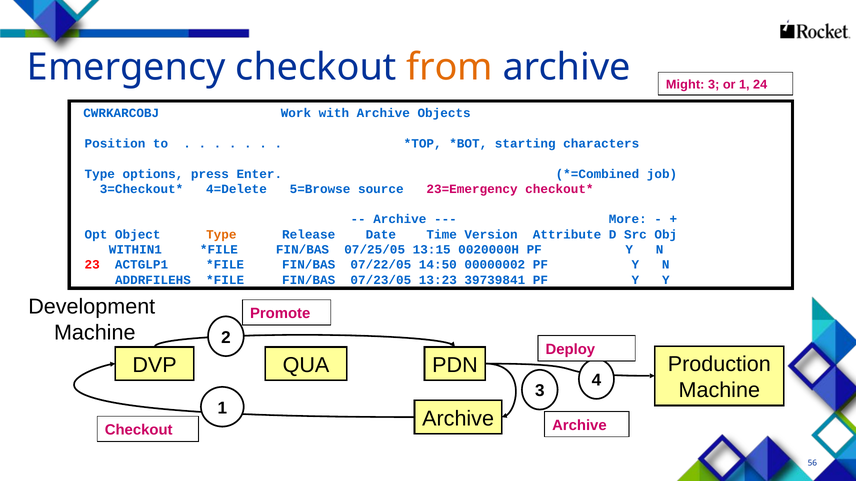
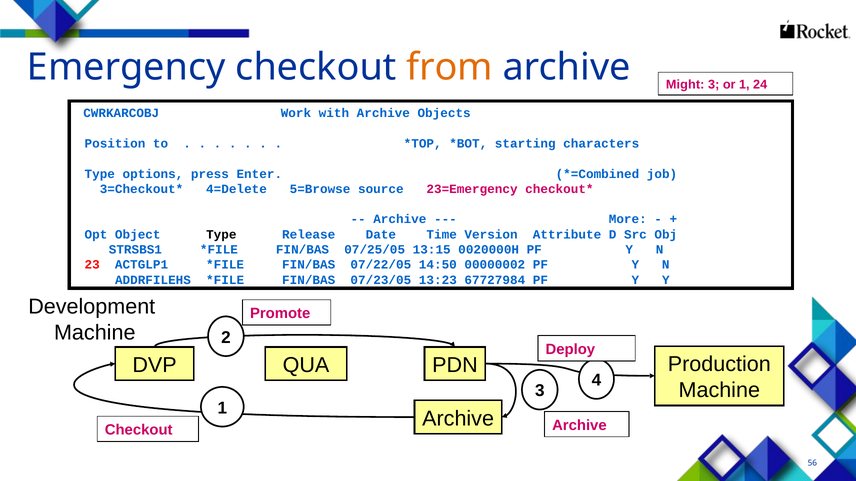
Type at (221, 235) colour: orange -> black
WITHIN1: WITHIN1 -> STRSBS1
39739841: 39739841 -> 67727984
